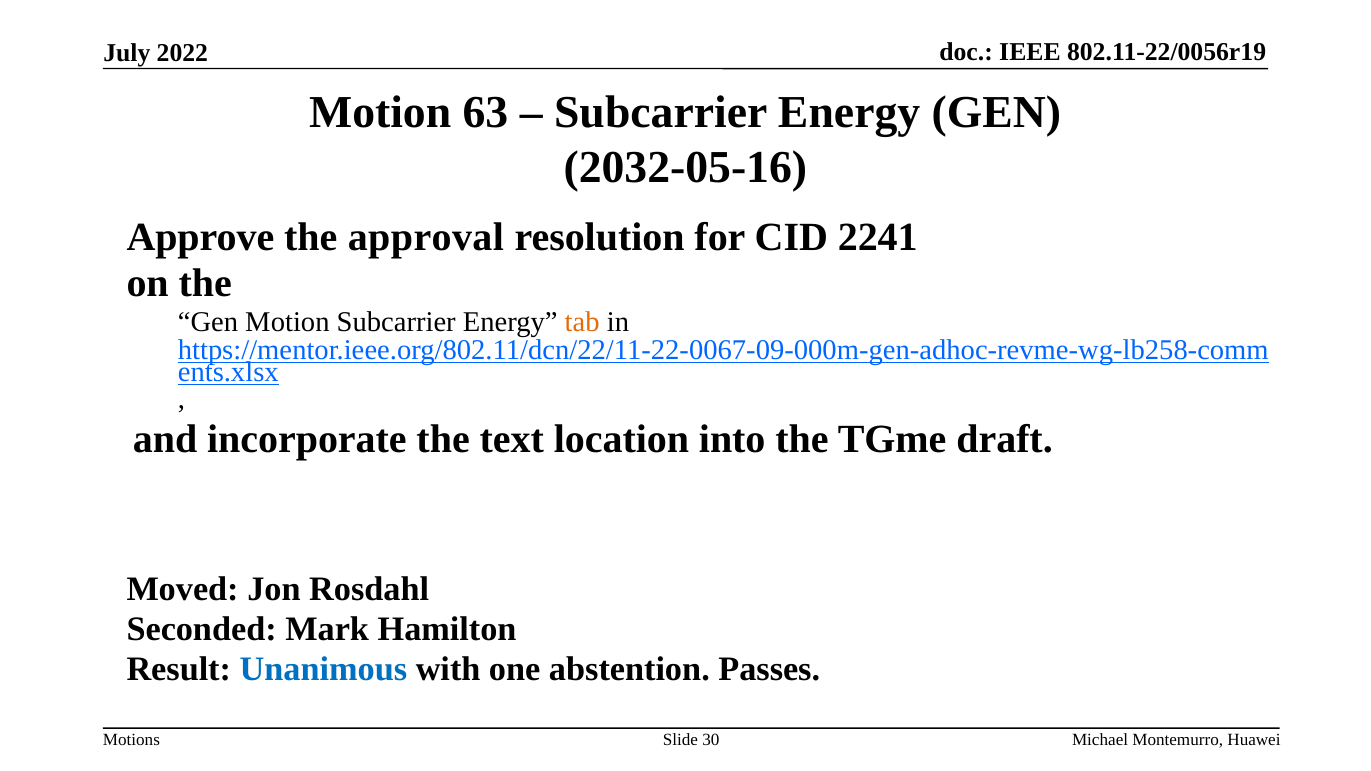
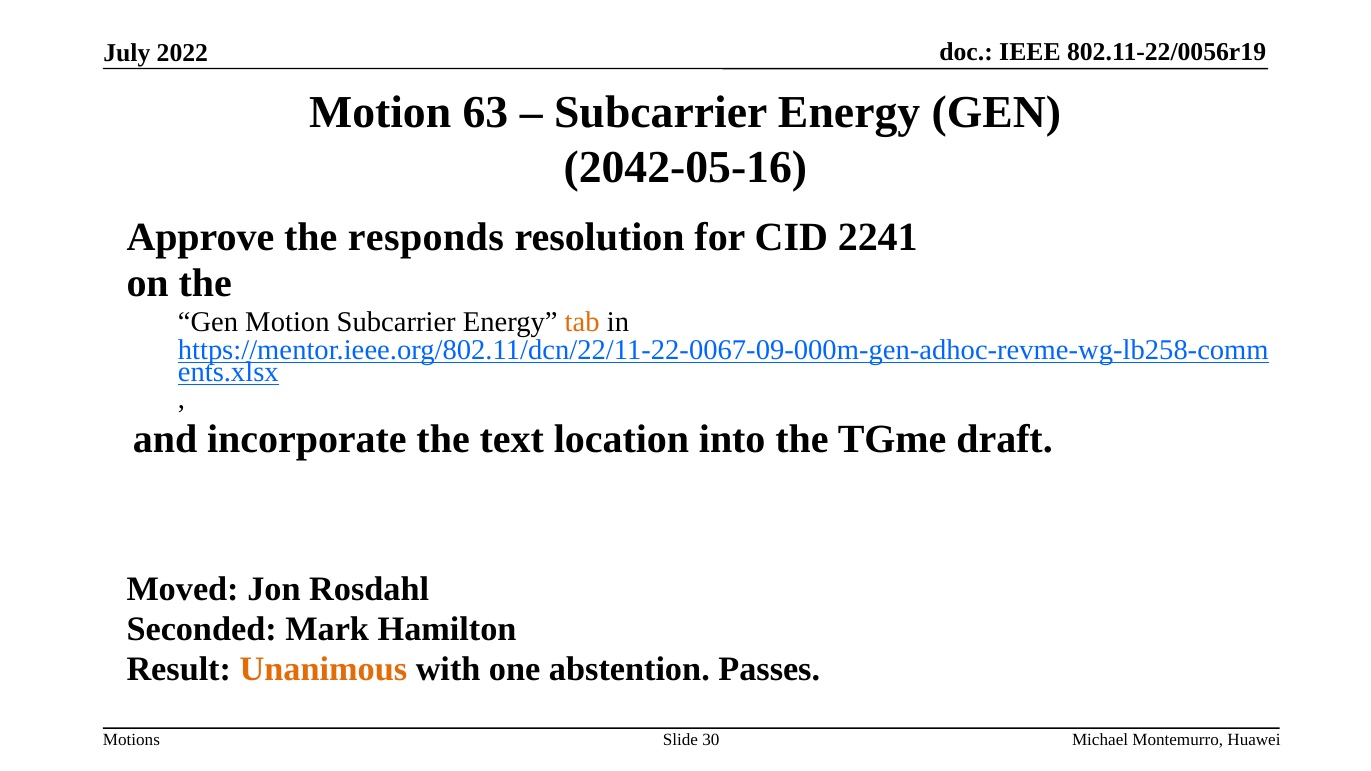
2032-05-16: 2032-05-16 -> 2042-05-16
approval: approval -> responds
Unanimous colour: blue -> orange
